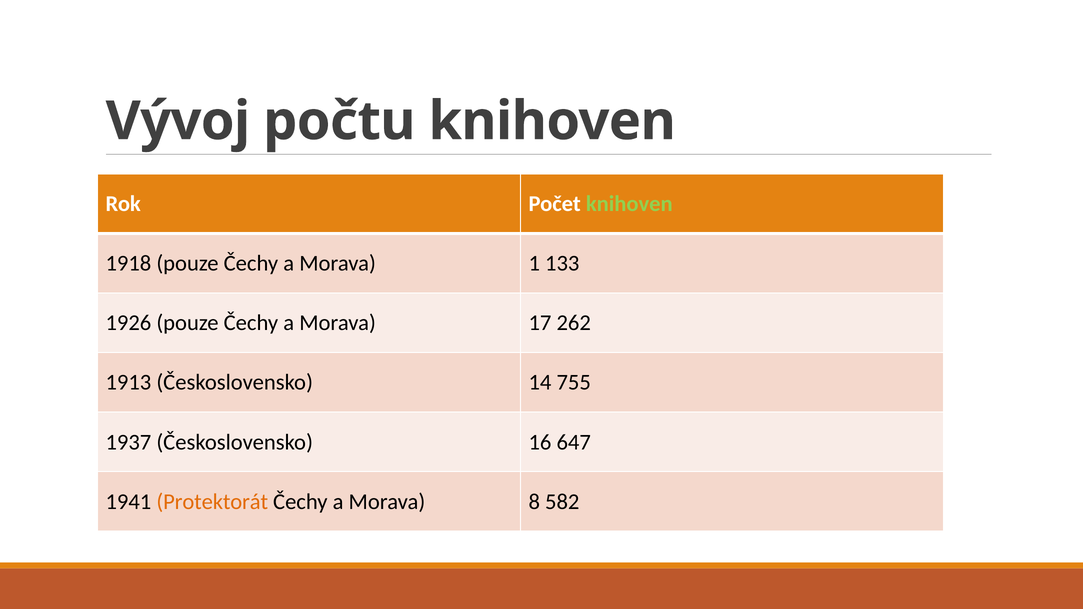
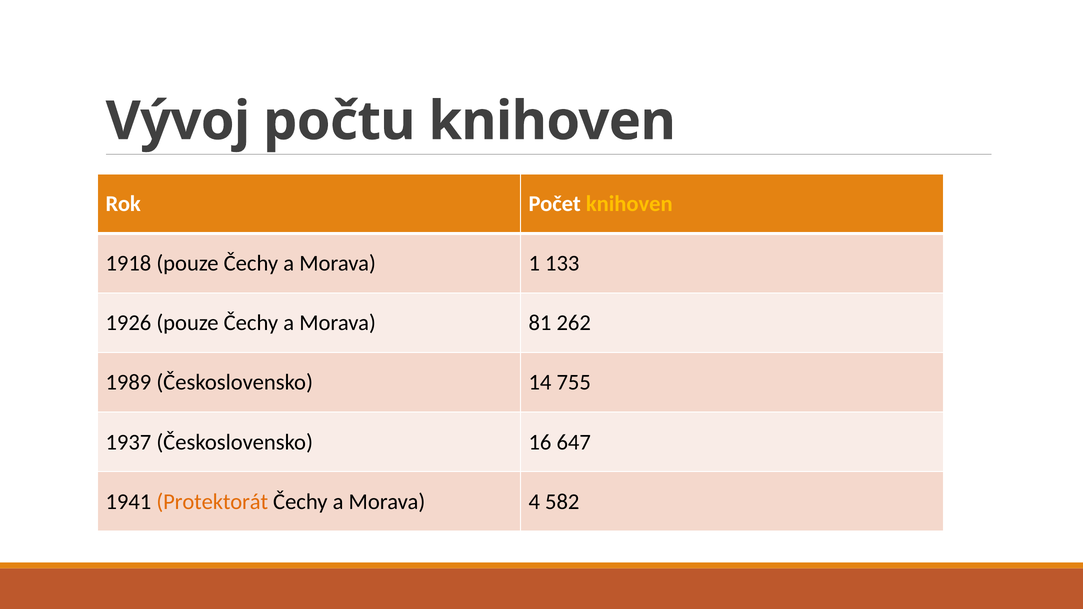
knihoven at (629, 204) colour: light green -> yellow
17: 17 -> 81
1913: 1913 -> 1989
8: 8 -> 4
